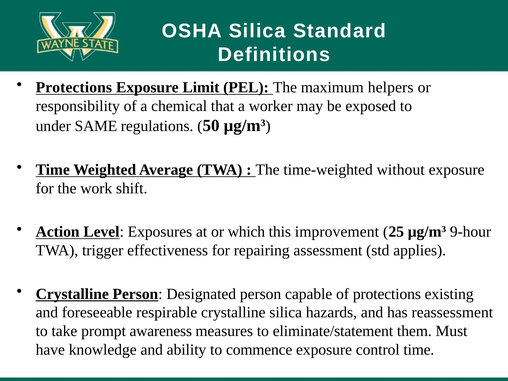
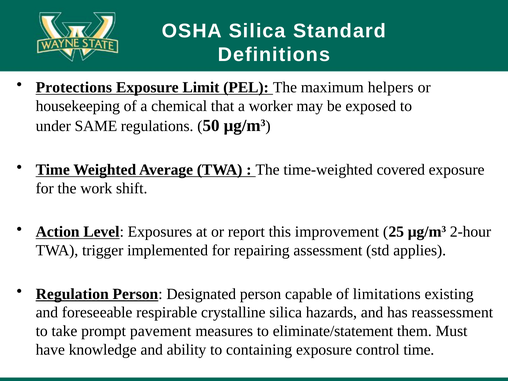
responsibility: responsibility -> housekeeping
without: without -> covered
which: which -> report
9-hour: 9-hour -> 2-hour
effectiveness: effectiveness -> implemented
Crystalline at (72, 294): Crystalline -> Regulation
of protections: protections -> limitations
awareness: awareness -> pavement
commence: commence -> containing
